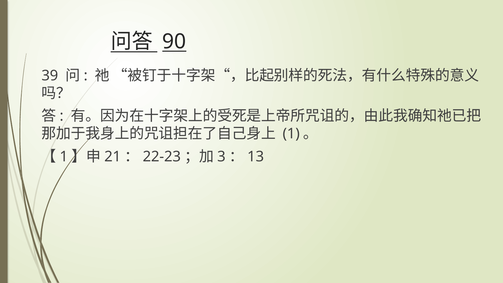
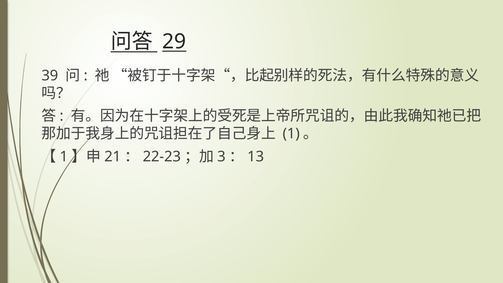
90: 90 -> 29
